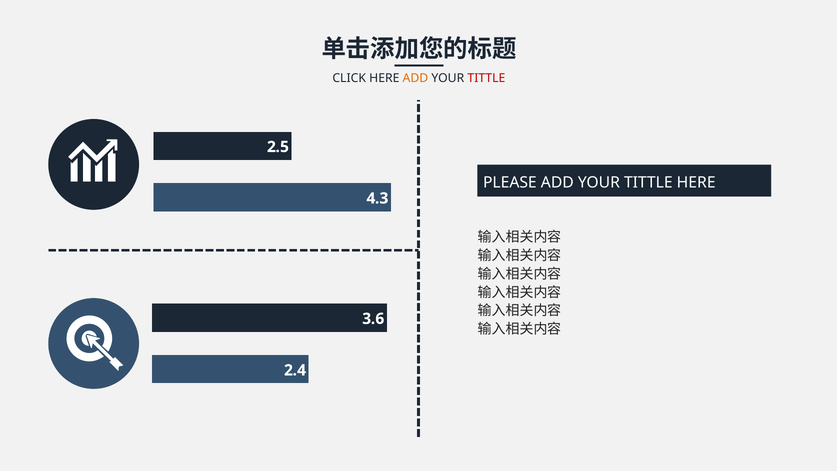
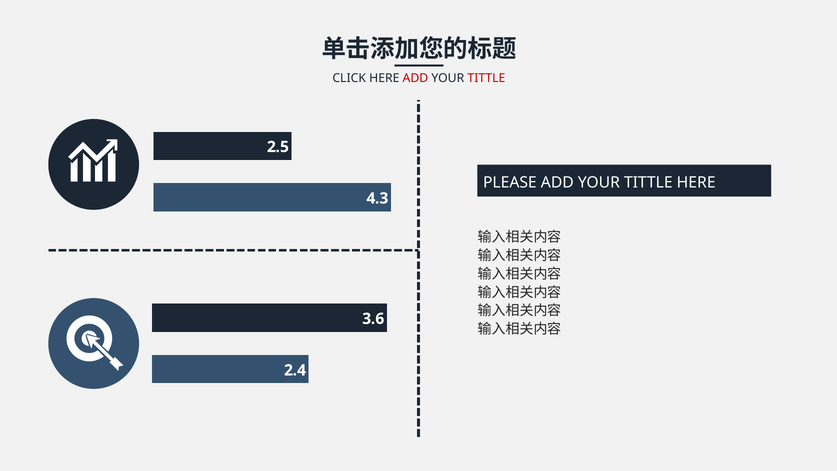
ADD at (415, 78) colour: orange -> red
